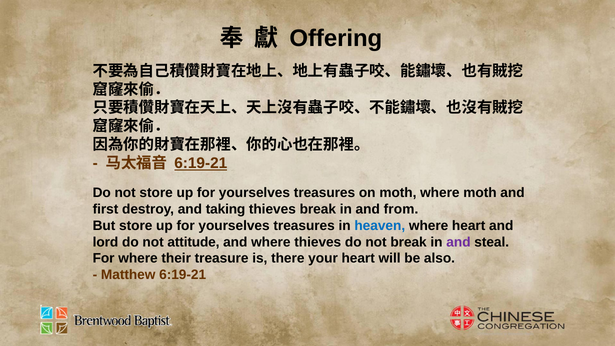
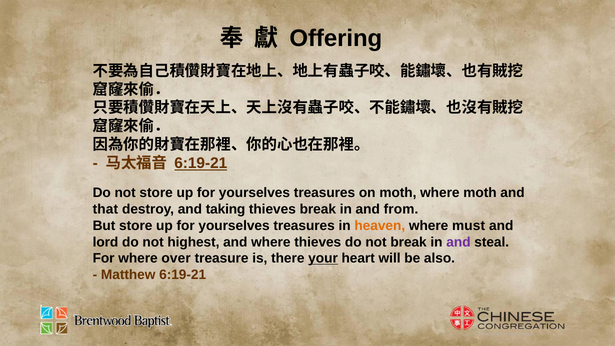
first: first -> that
heaven colour: blue -> orange
where heart: heart -> must
attitude: attitude -> highest
their: their -> over
your underline: none -> present
